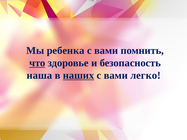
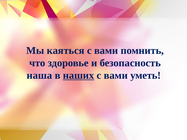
ребенка: ребенка -> каяться
что underline: present -> none
легко: легко -> уметь
